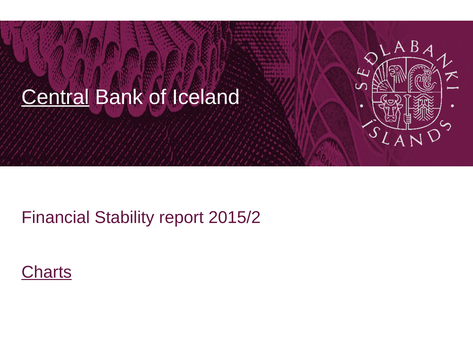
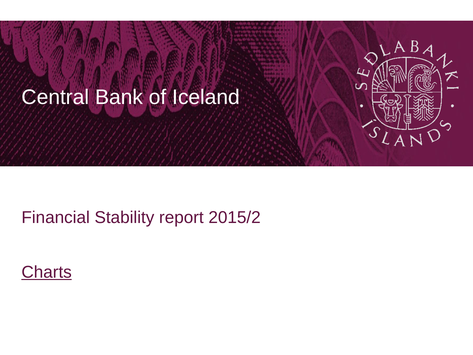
Central underline: present -> none
